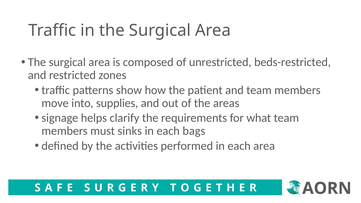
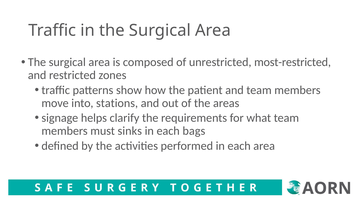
beds-restricted: beds-restricted -> most-restricted
supplies: supplies -> stations
